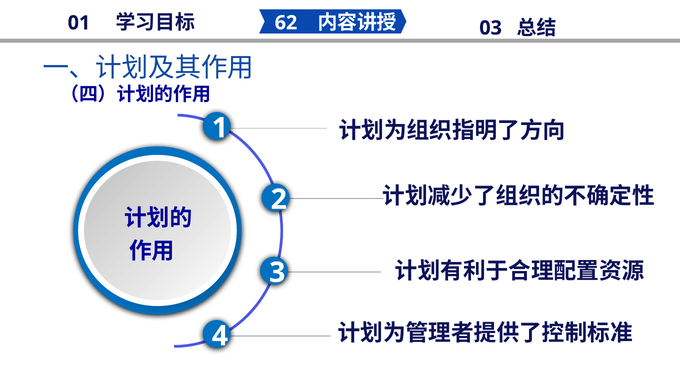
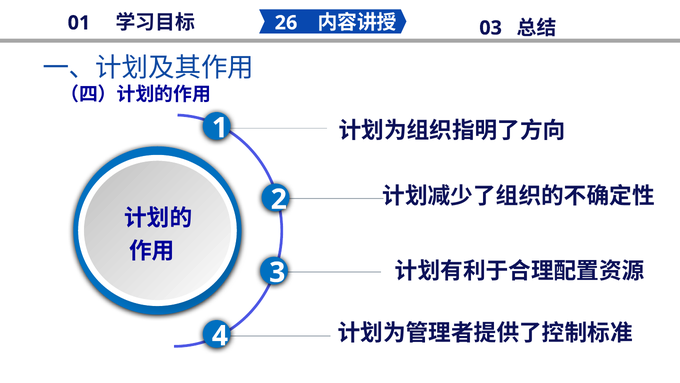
62: 62 -> 26
